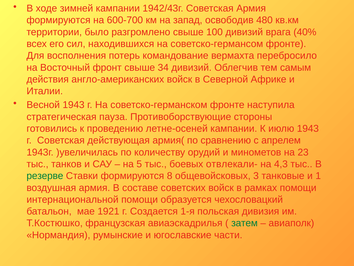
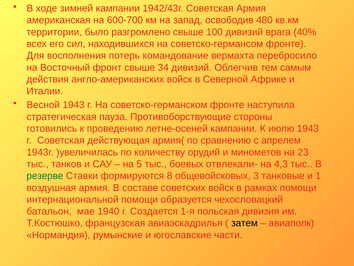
формируются at (58, 20): формируются -> американская
1921: 1921 -> 1940
затем colour: green -> black
